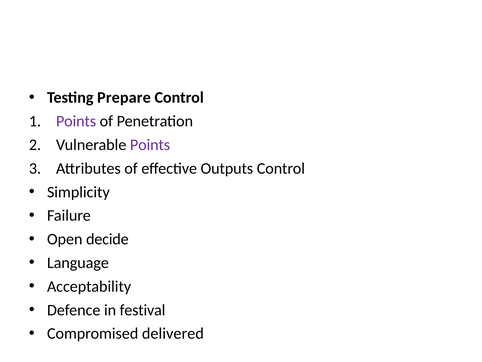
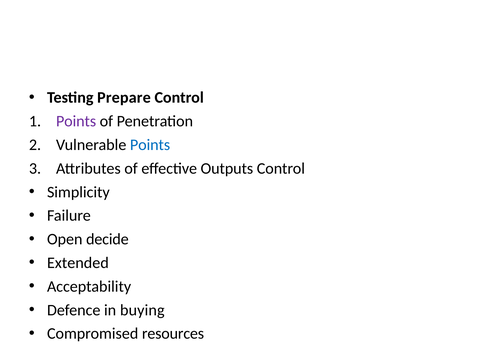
Points at (150, 145) colour: purple -> blue
Language: Language -> Extended
festival: festival -> buying
delivered: delivered -> resources
